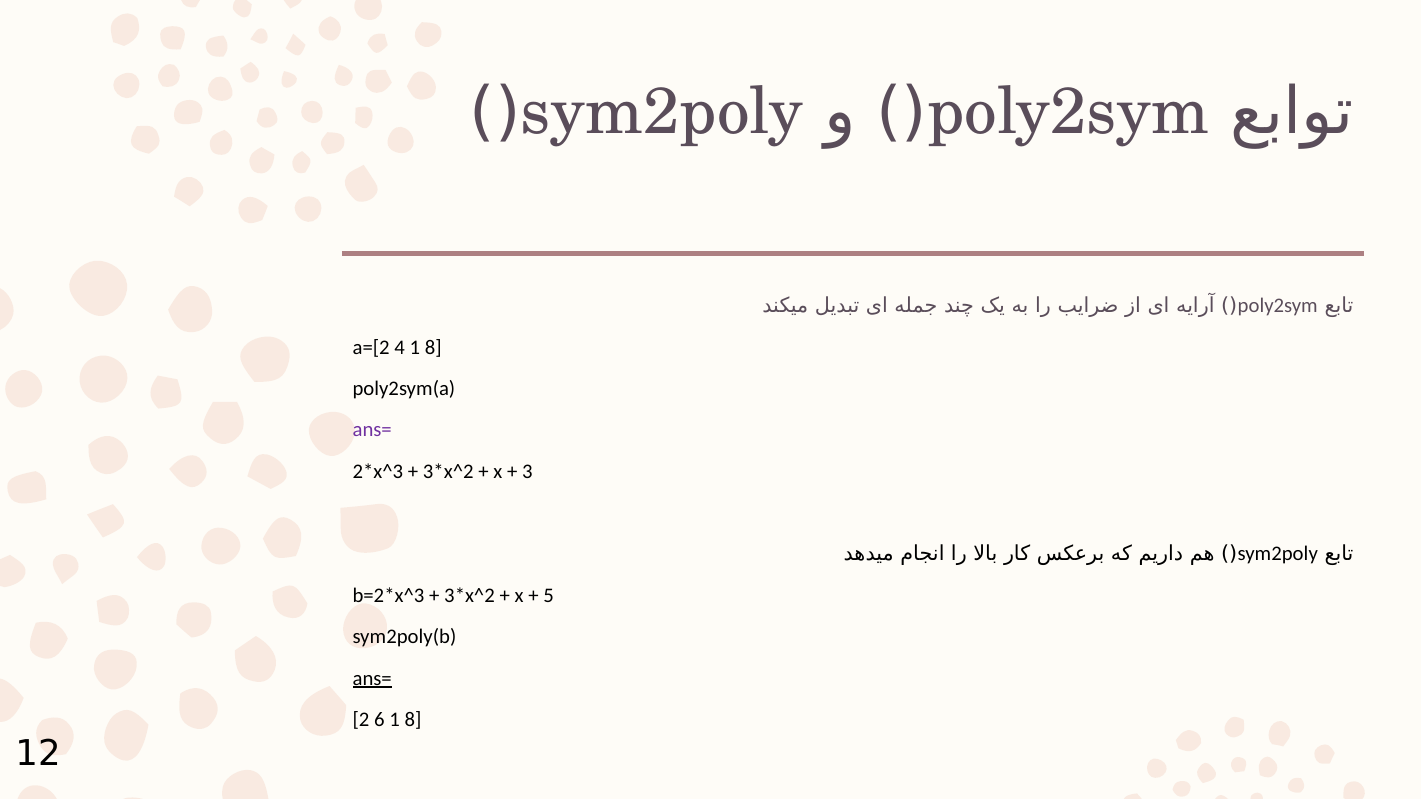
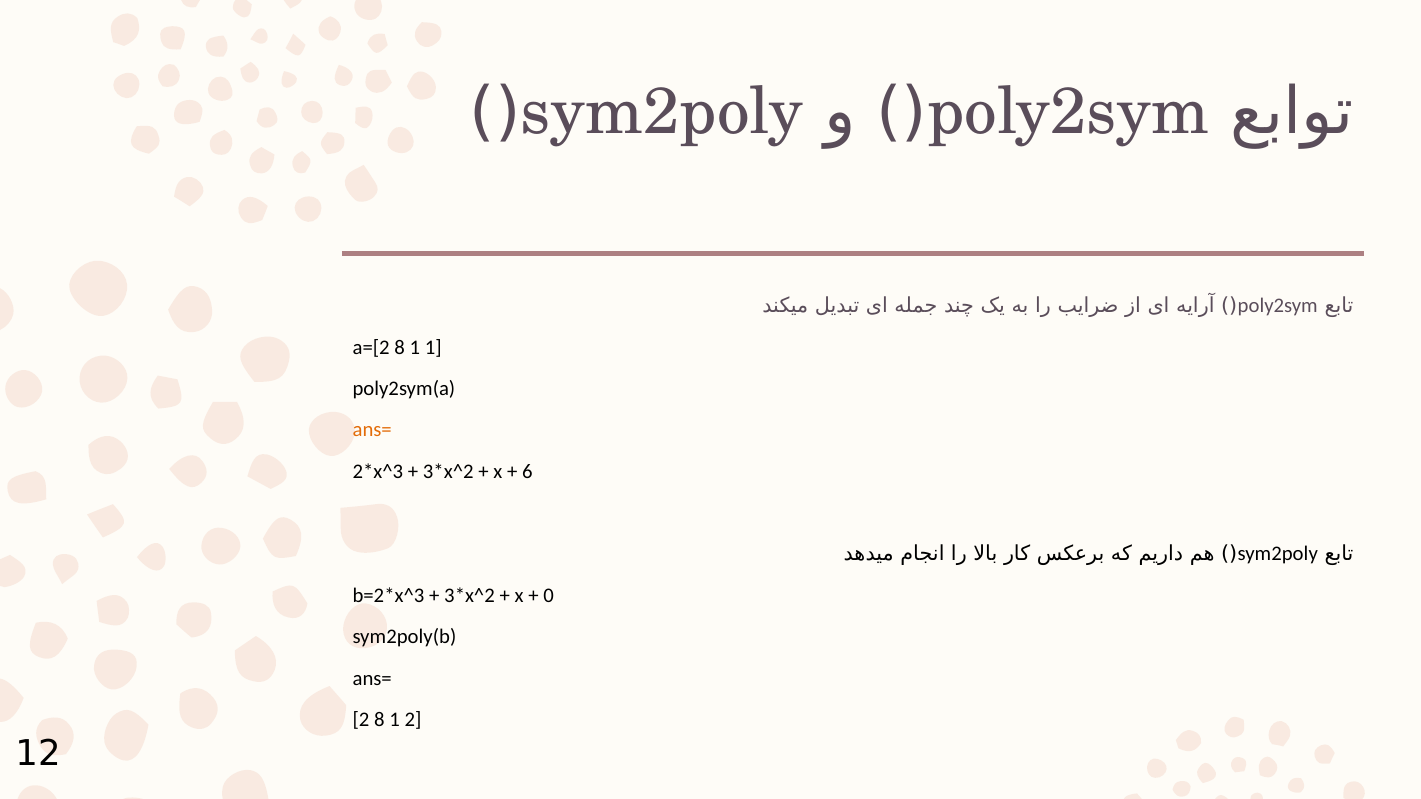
a=[2 4: 4 -> 8
8 at (433, 347): 8 -> 1
ans= at (372, 430) colour: purple -> orange
3: 3 -> 6
5: 5 -> 0
ans= at (372, 678) underline: present -> none
2 6: 6 -> 8
8 at (413, 720): 8 -> 2
